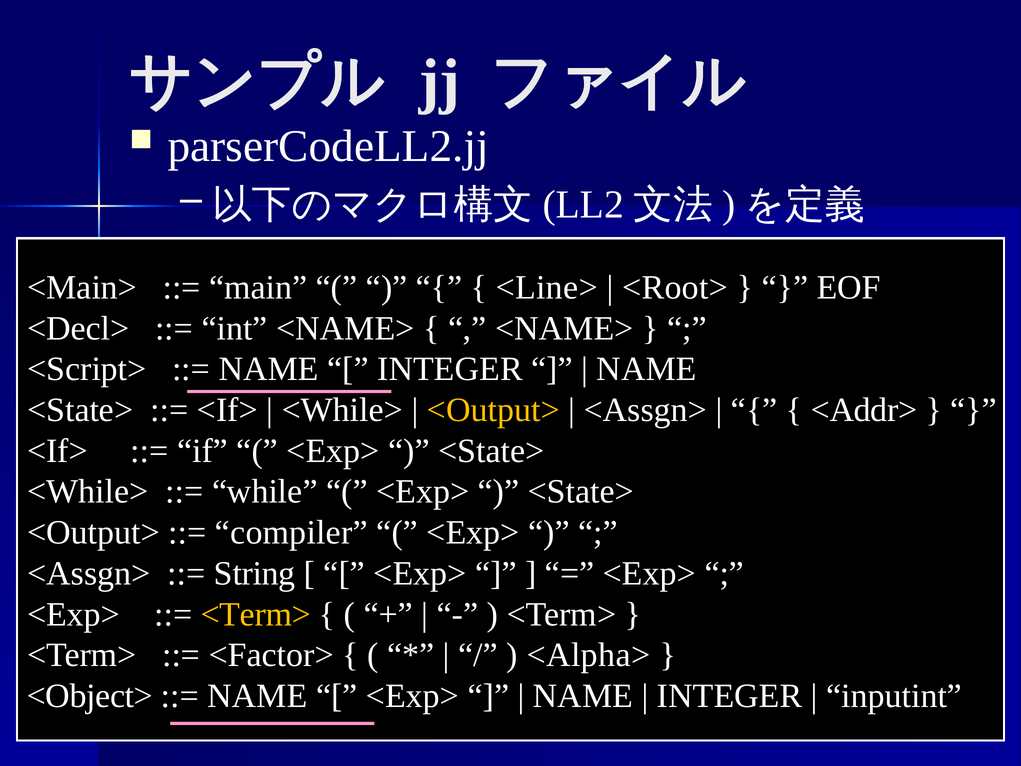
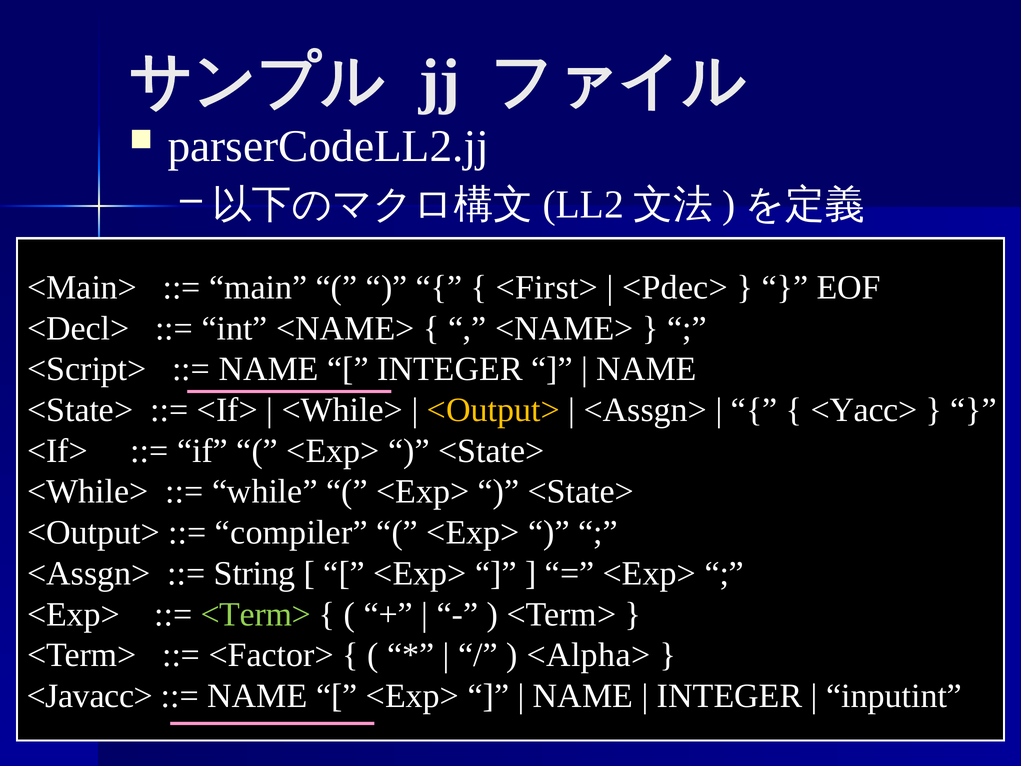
<Line>: <Line> -> <First>
<Root>: <Root> -> <Pdec>
<Addr>: <Addr> -> <Yacc>
<Term> at (256, 614) colour: yellow -> light green
<Object>: <Object> -> <Javacc>
